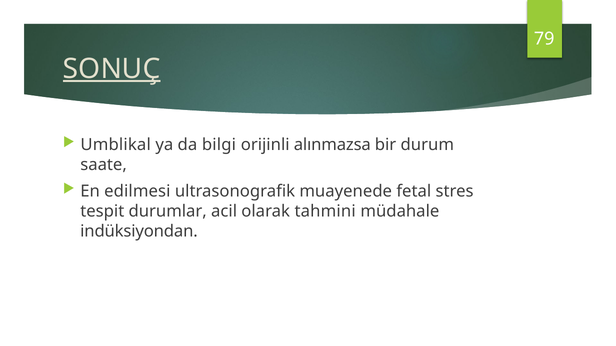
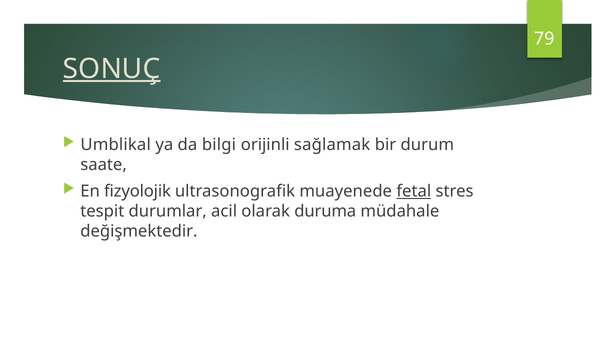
alınmazsa: alınmazsa -> sağlamak
edilmesi: edilmesi -> fizyolojik
fetal underline: none -> present
tahmini: tahmini -> duruma
indüksiyondan: indüksiyondan -> değişmektedir
